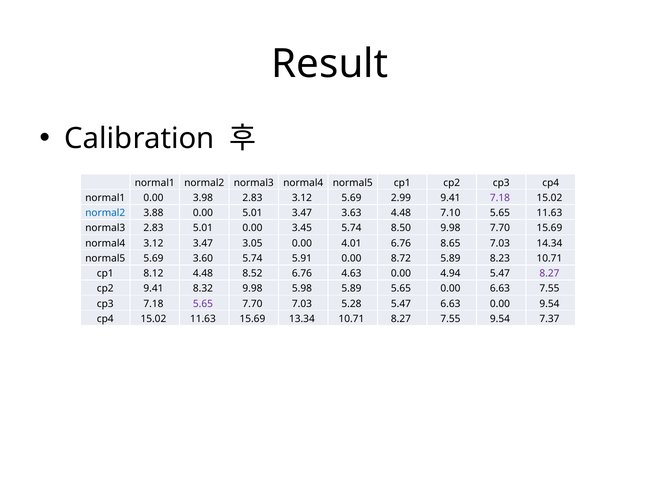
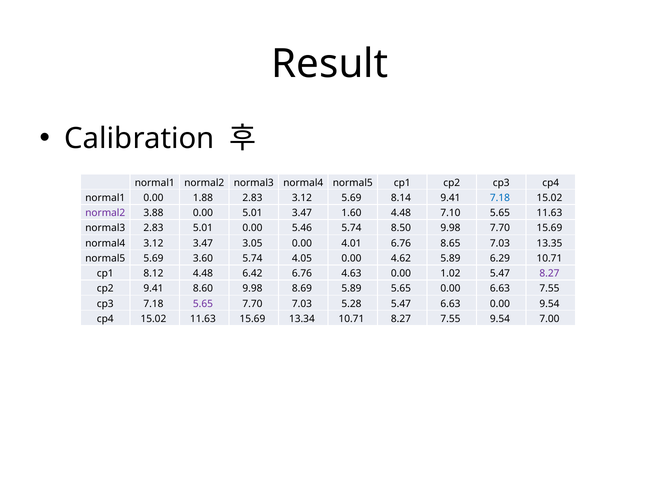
3.98: 3.98 -> 1.88
2.99: 2.99 -> 8.14
7.18 at (500, 198) colour: purple -> blue
normal2 at (105, 213) colour: blue -> purple
3.63: 3.63 -> 1.60
3.45: 3.45 -> 5.46
14.34: 14.34 -> 13.35
5.91: 5.91 -> 4.05
8.72: 8.72 -> 4.62
8.23: 8.23 -> 6.29
8.52: 8.52 -> 6.42
4.94: 4.94 -> 1.02
8.32: 8.32 -> 8.60
5.98: 5.98 -> 8.69
7.37: 7.37 -> 7.00
